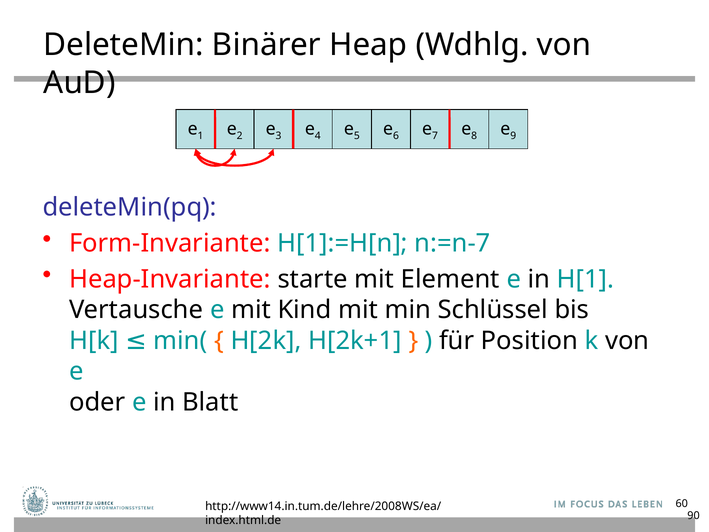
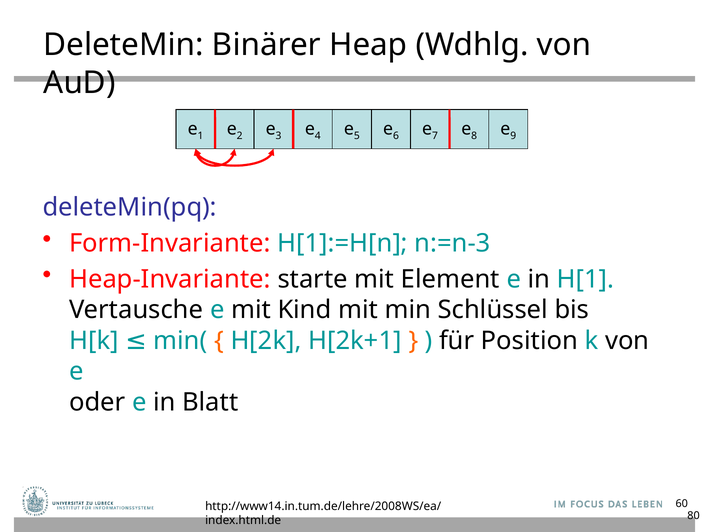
n:=n-7: n:=n-7 -> n:=n-3
90: 90 -> 80
